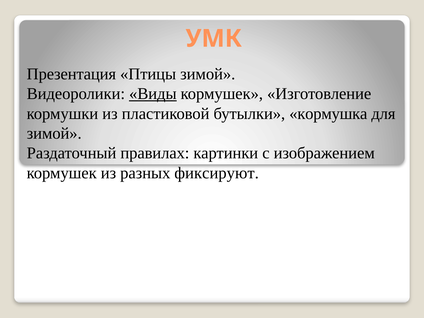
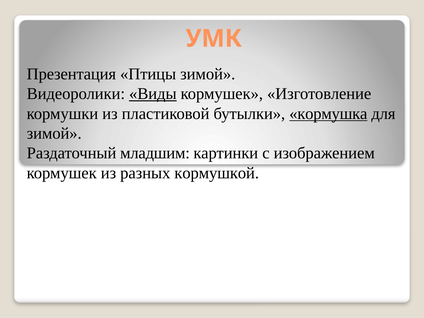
кормушка underline: none -> present
правилах: правилах -> младшим
фиксируют: фиксируют -> кормушкой
